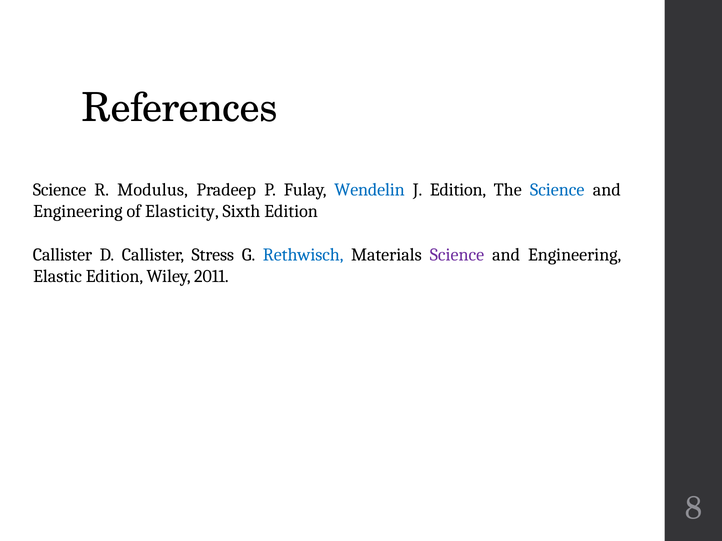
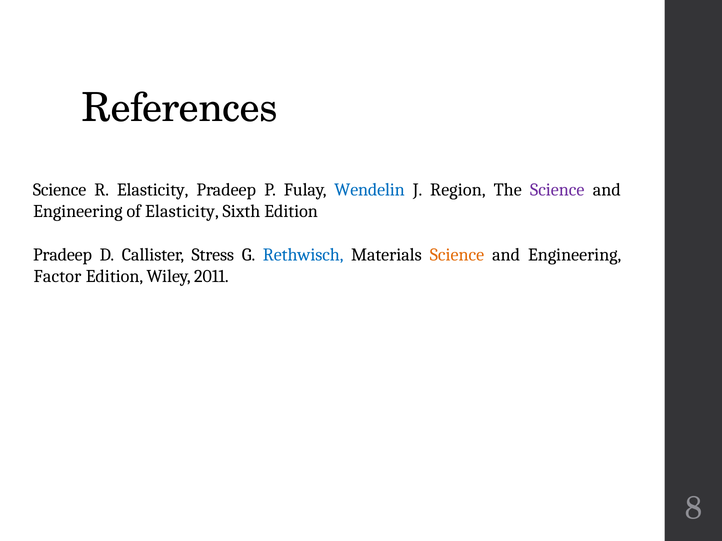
R Modulus: Modulus -> Elasticity
J Edition: Edition -> Region
Science at (557, 190) colour: blue -> purple
Callister at (62, 255): Callister -> Pradeep
Science at (457, 255) colour: purple -> orange
Elastic: Elastic -> Factor
